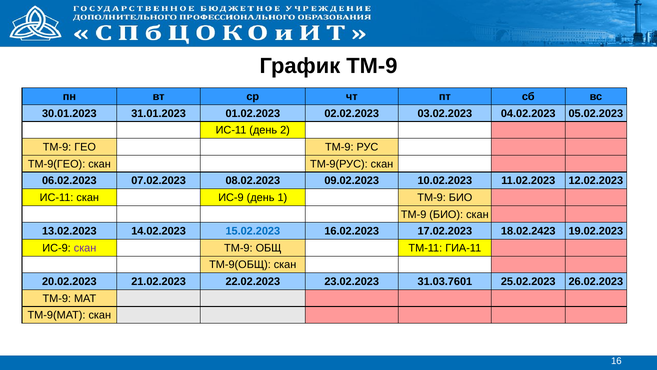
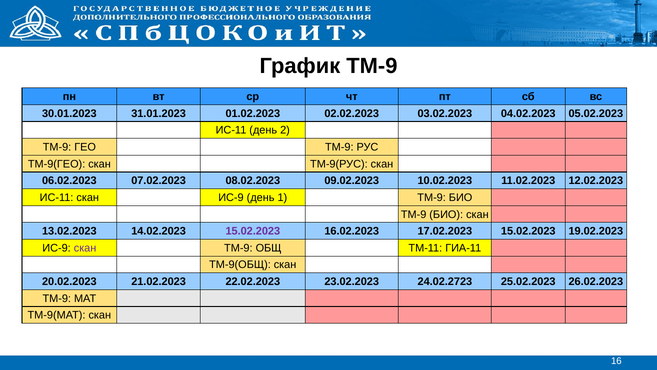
15.02.2023 at (253, 231) colour: blue -> purple
17.02.2023 18.02.2423: 18.02.2423 -> 15.02.2023
31.03.7601: 31.03.7601 -> 24.02.2723
